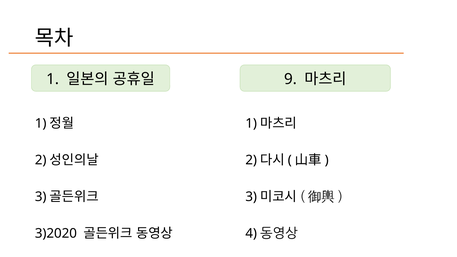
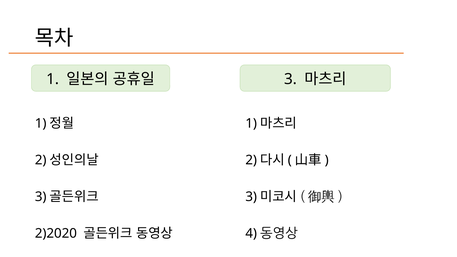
9 at (290, 79): 9 -> 3
3)2020: 3)2020 -> 2)2020
